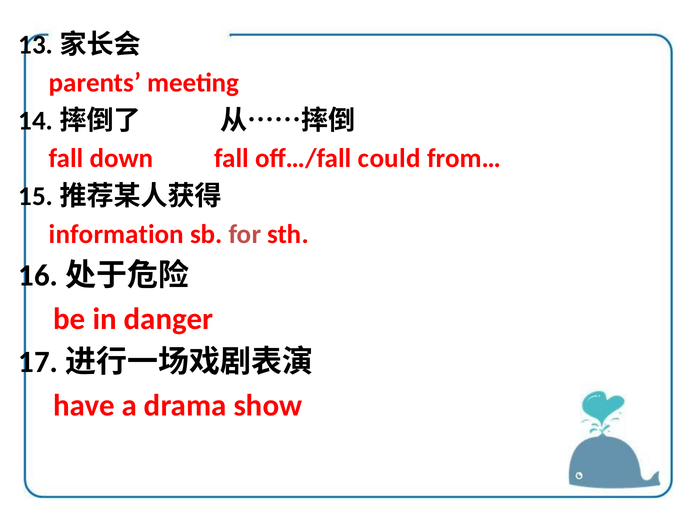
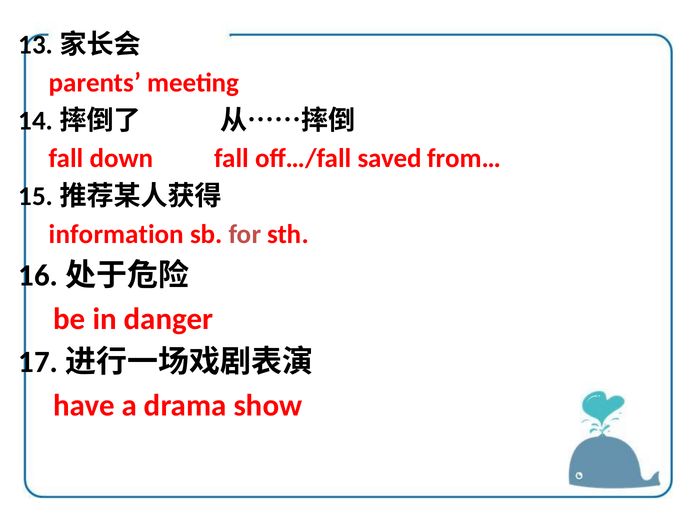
could: could -> saved
